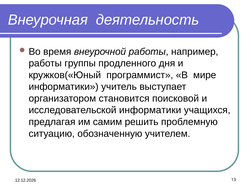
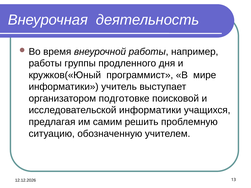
становится: становится -> подготовке
